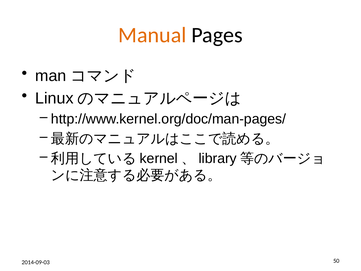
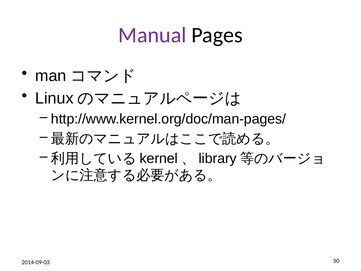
Manual colour: orange -> purple
